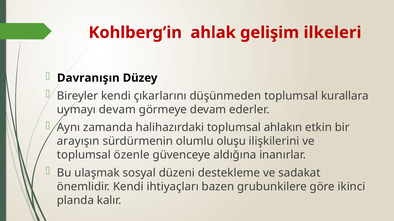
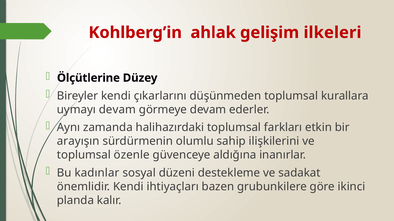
Davranışın: Davranışın -> Ölçütlerine
ahlakın: ahlakın -> farkları
oluşu: oluşu -> sahip
ulaşmak: ulaşmak -> kadınlar
